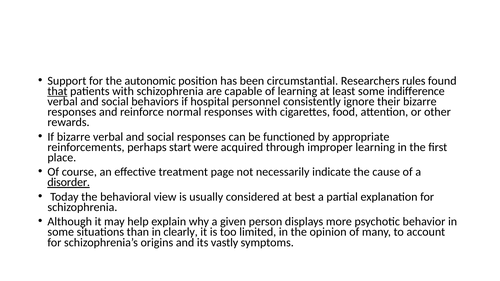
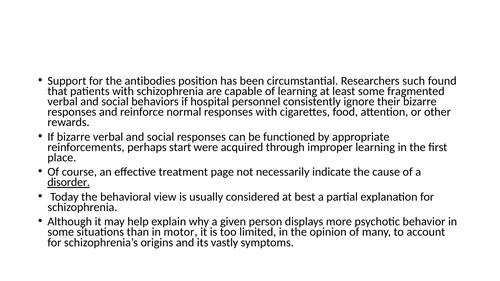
autonomic: autonomic -> antibodies
rules: rules -> such
that underline: present -> none
indifference: indifference -> fragmented
clearly: clearly -> motor
